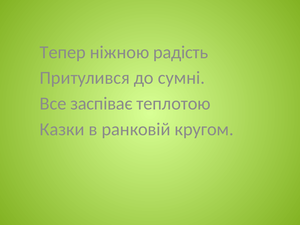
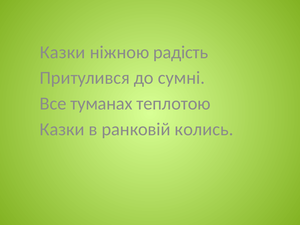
Тепер at (63, 52): Тепер -> Казки
заспіває: заспіває -> туманах
кругом: кругом -> колись
